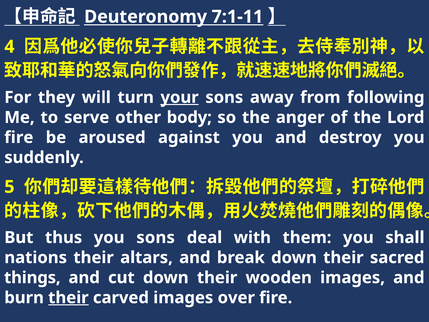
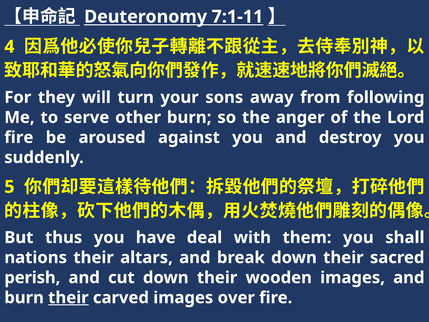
your underline: present -> none
other body: body -> burn
you sons: sons -> have
things: things -> perish
